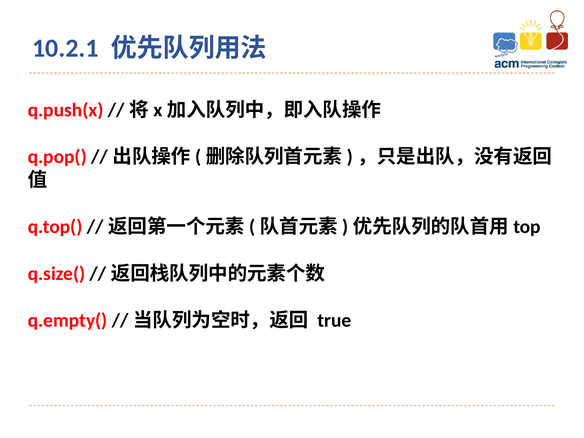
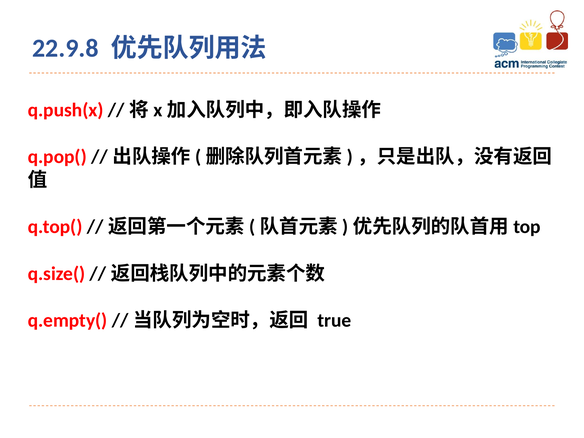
10.2.1: 10.2.1 -> 22.9.8
